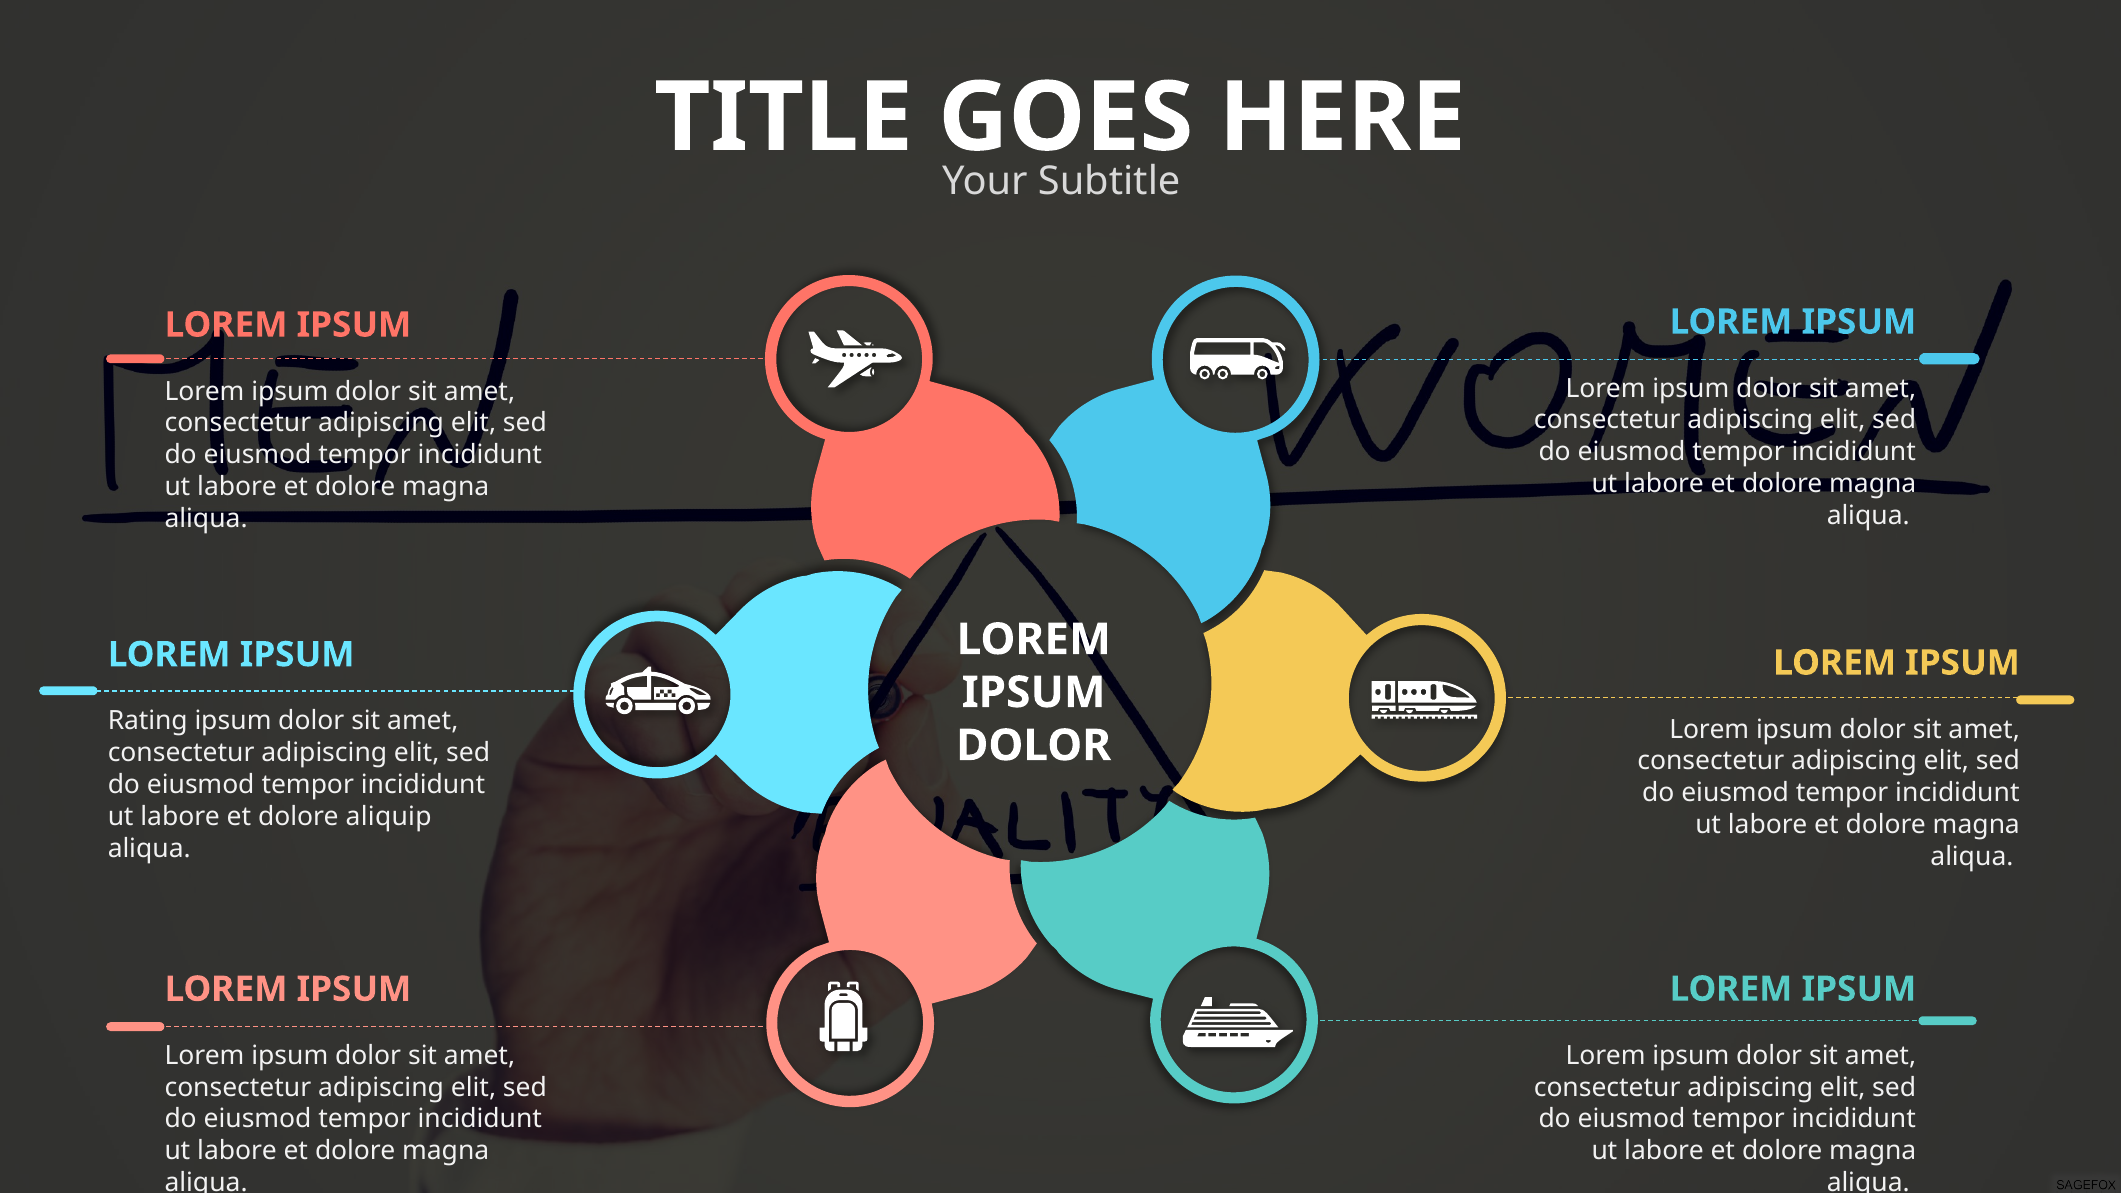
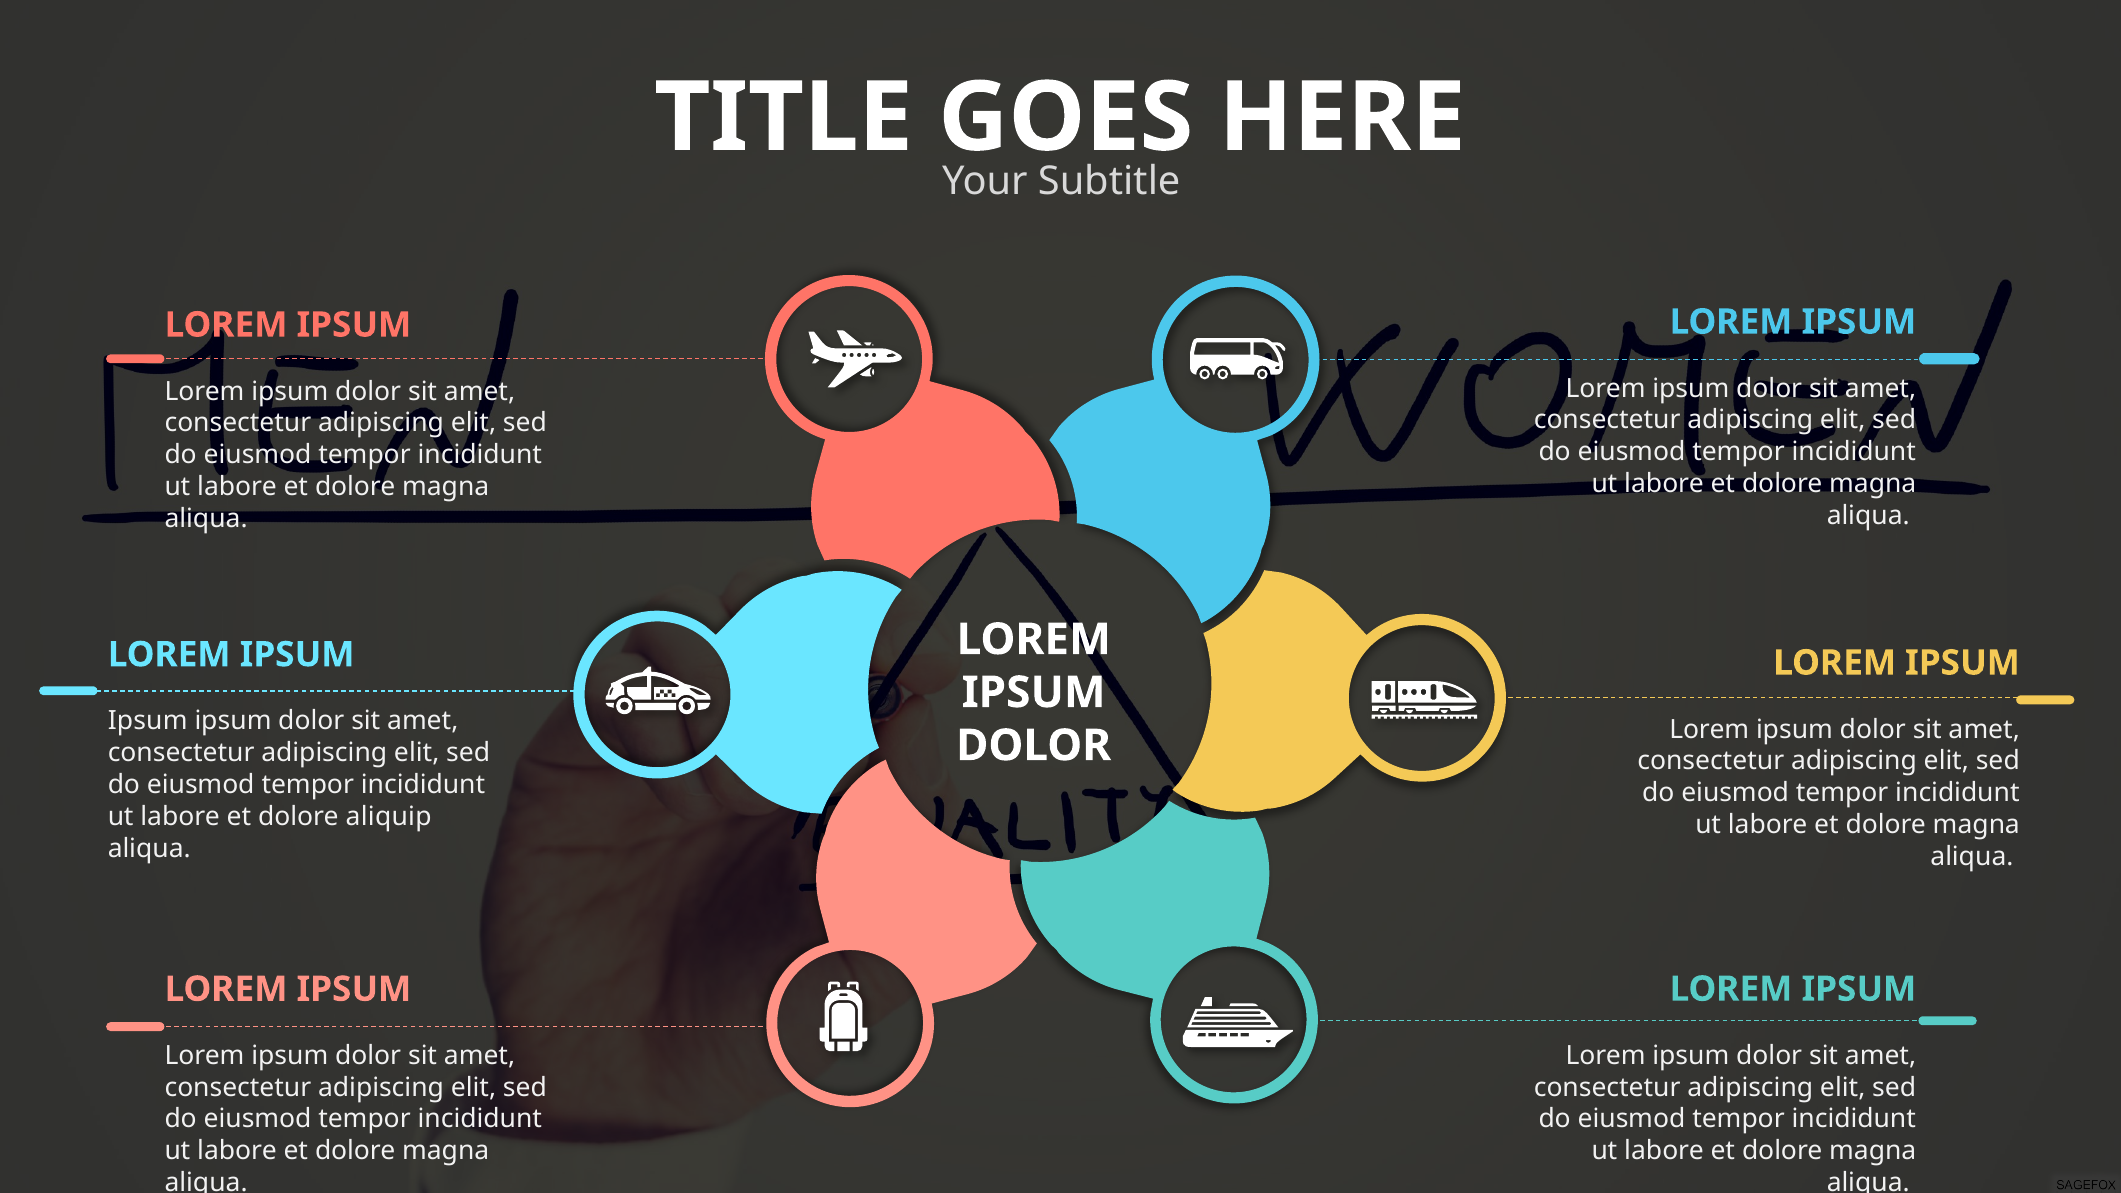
Rating at (148, 721): Rating -> Ipsum
